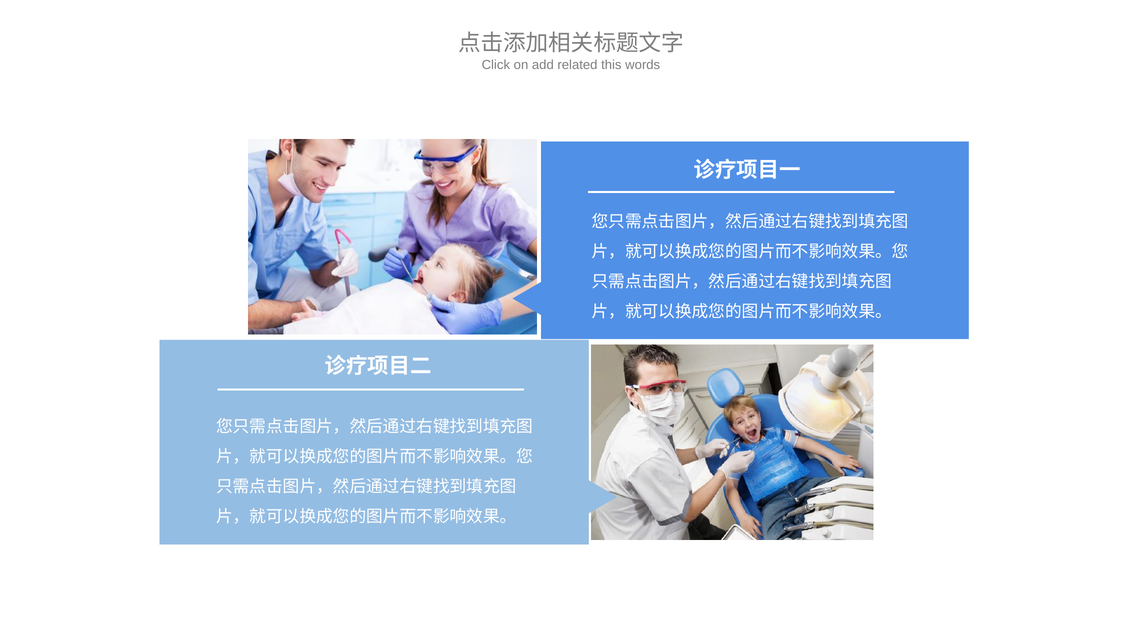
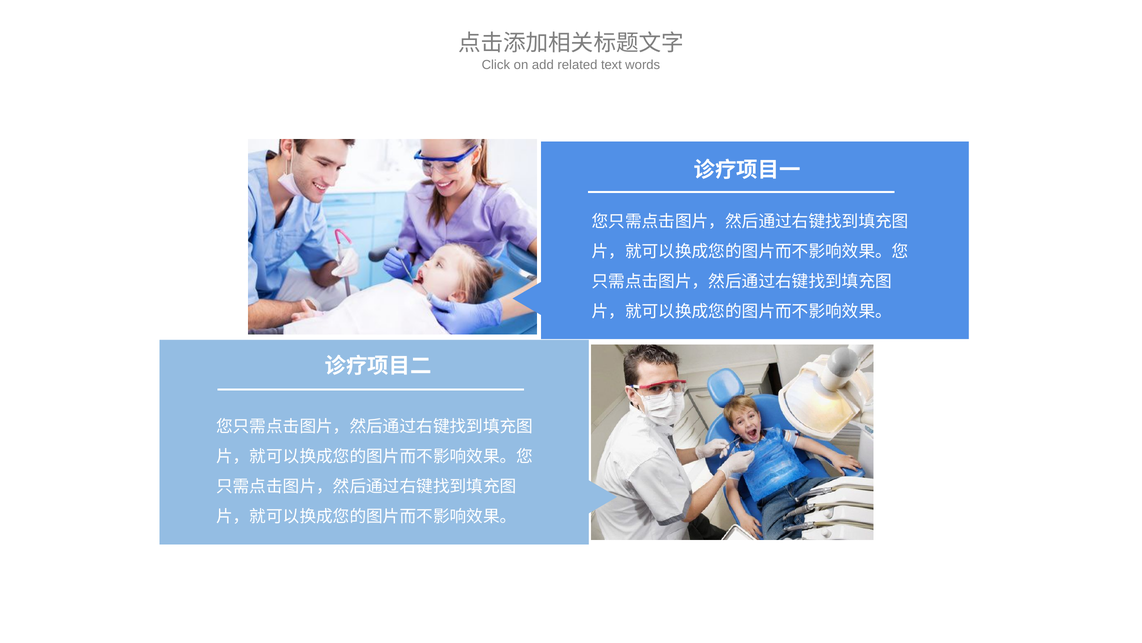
this: this -> text
